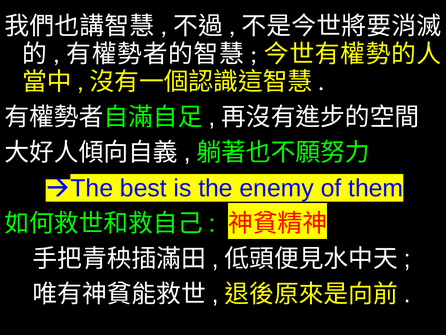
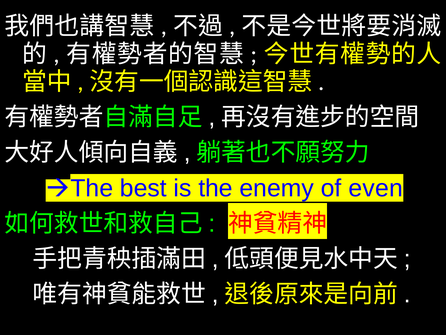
them: them -> even
